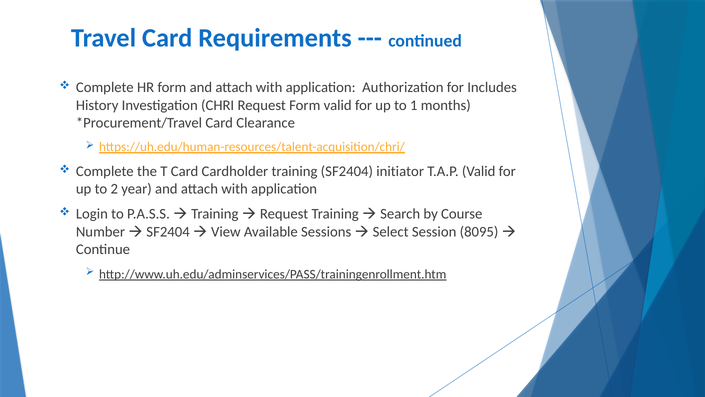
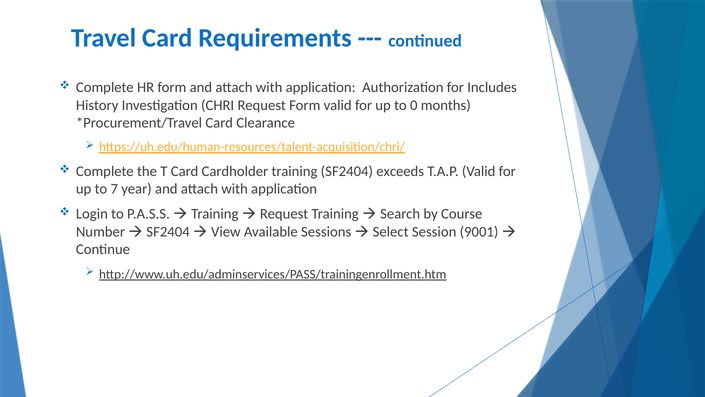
1: 1 -> 0
initiator: initiator -> exceeds
2: 2 -> 7
8095: 8095 -> 9001
